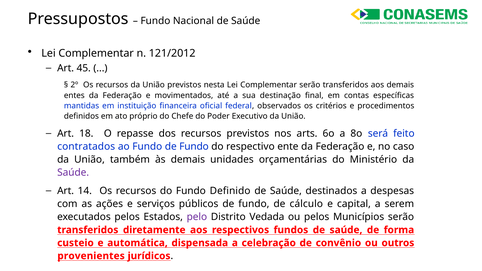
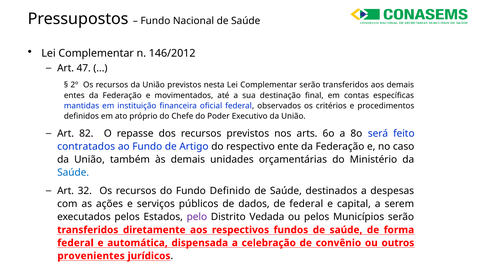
121/2012: 121/2012 -> 146/2012
45: 45 -> 47
18: 18 -> 82
Fundo de Fundo: Fundo -> Artigo
Saúde at (73, 173) colour: purple -> blue
14: 14 -> 32
públicos de fundo: fundo -> dados
de cálculo: cálculo -> federal
custeio at (75, 243): custeio -> federal
